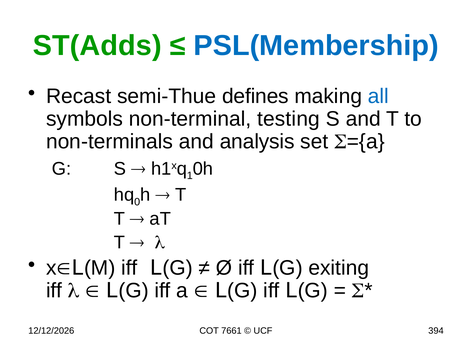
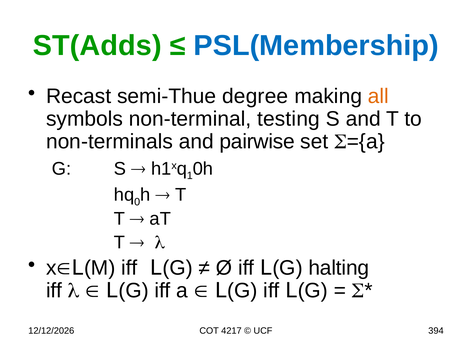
defines: defines -> degree
all colour: blue -> orange
analysis: analysis -> pairwise
exiting: exiting -> halting
7661: 7661 -> 4217
